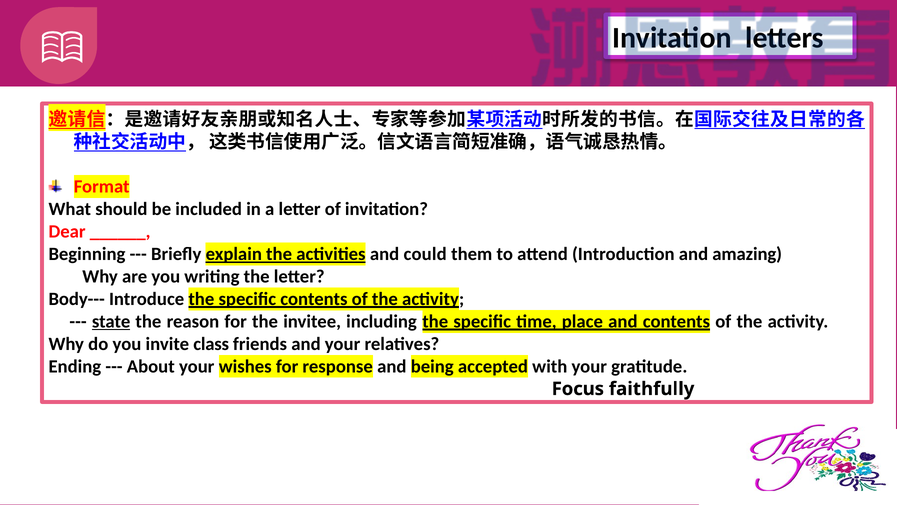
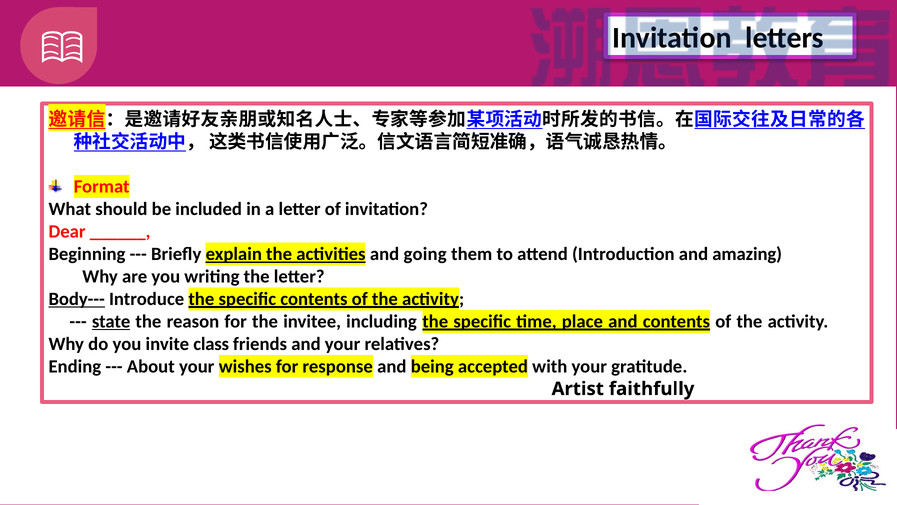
could: could -> going
Body--- underline: none -> present
Focus: Focus -> Artist
